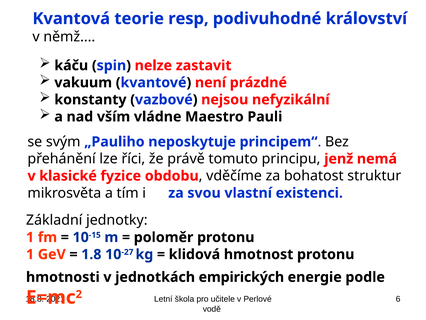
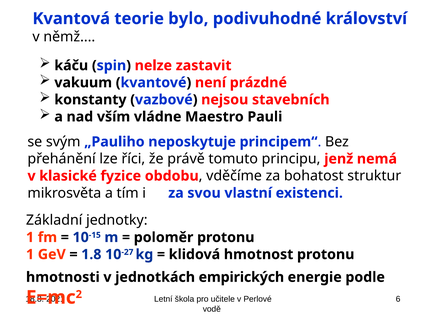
resp: resp -> bylo
nefyzikální: nefyzikální -> stavebních
